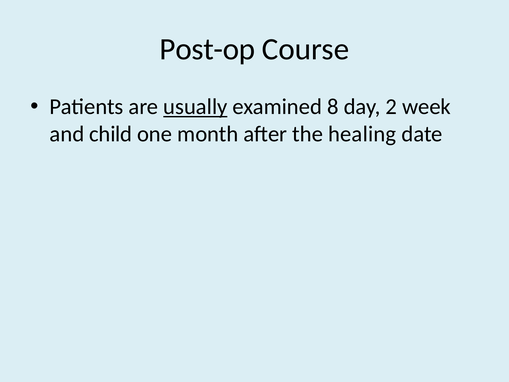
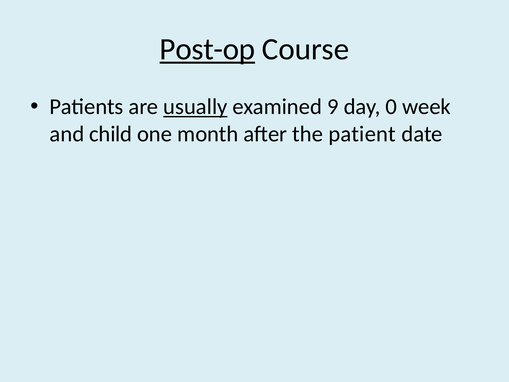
Post-op underline: none -> present
8: 8 -> 9
2: 2 -> 0
healing: healing -> patient
